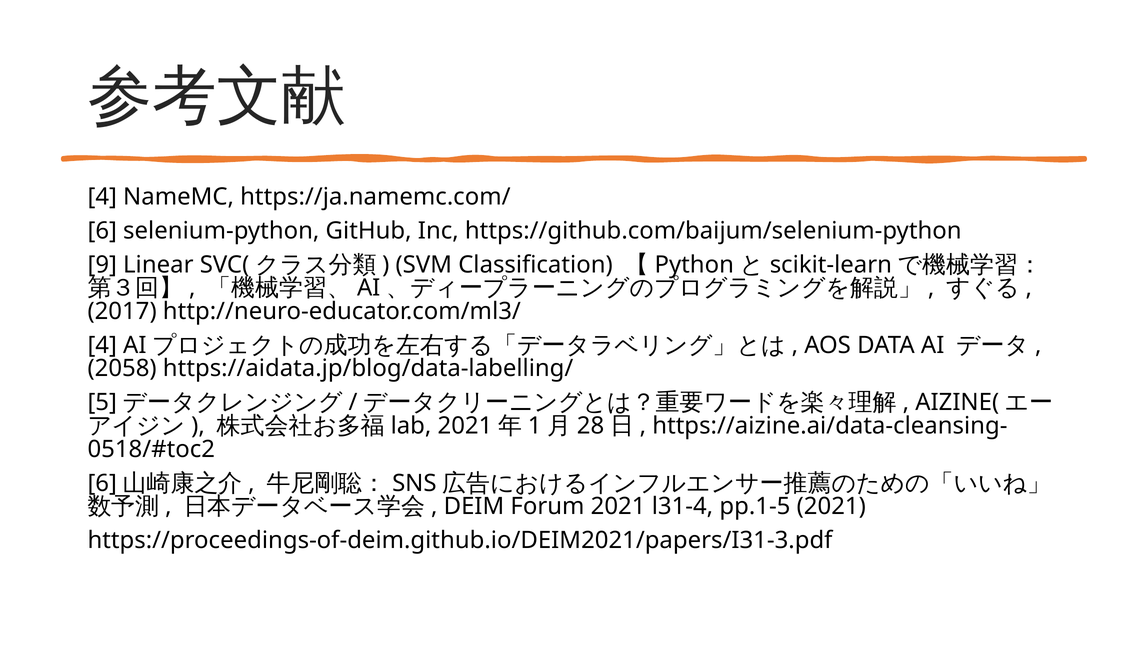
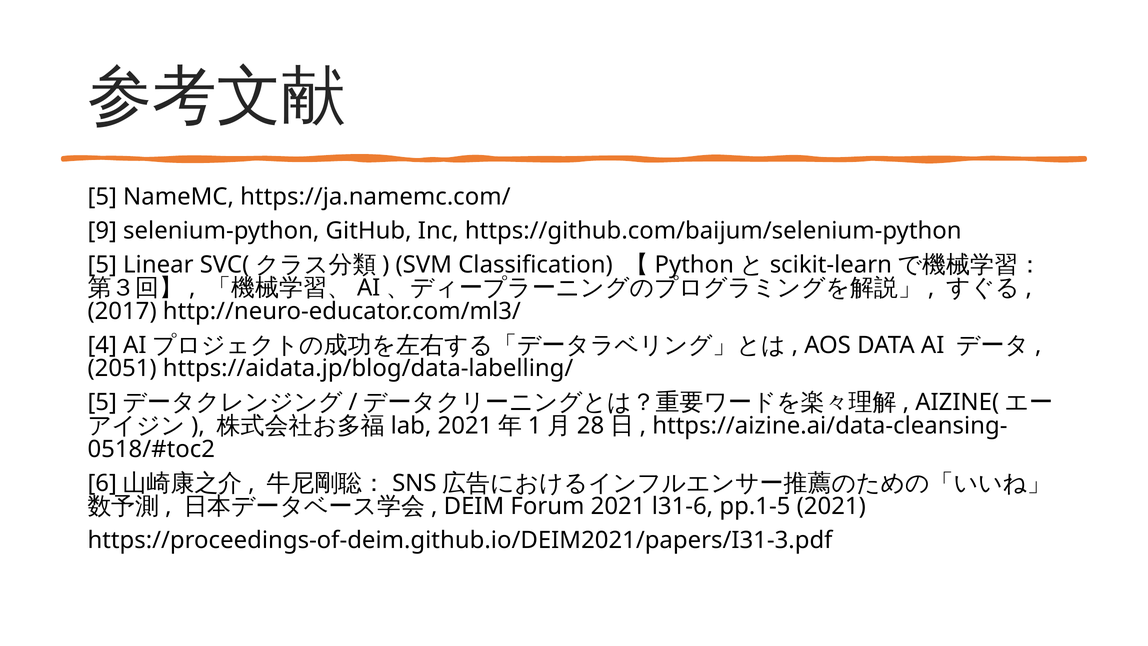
4 at (102, 197): 4 -> 5
6: 6 -> 9
9 at (102, 265): 9 -> 5
2058: 2058 -> 2051
l31-4: l31-4 -> l31-6
